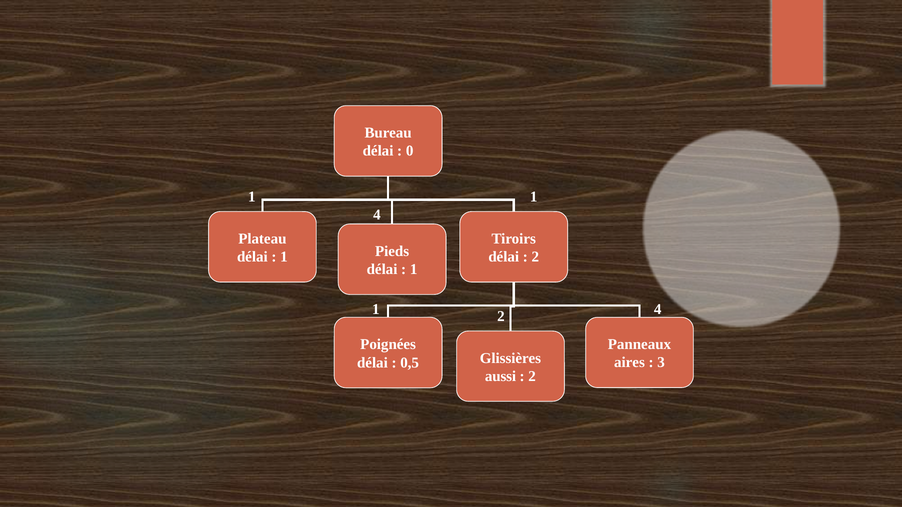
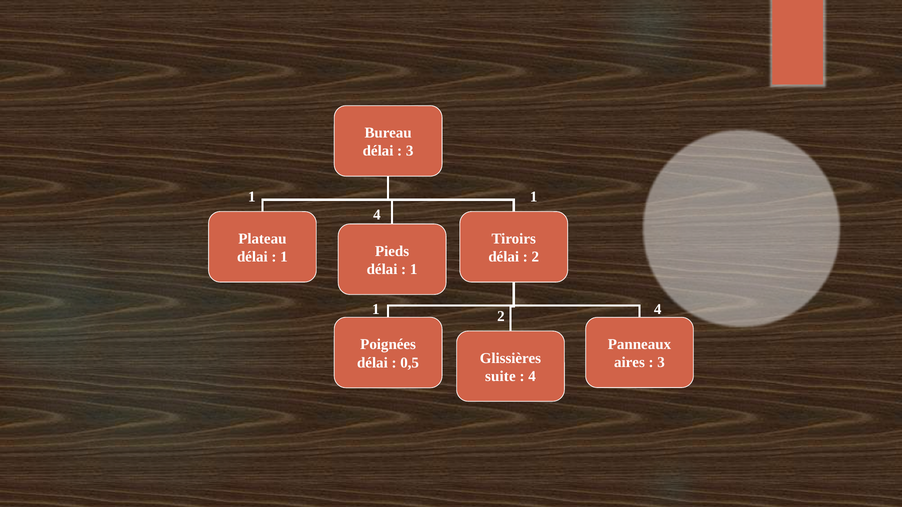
0 at (410, 151): 0 -> 3
aussi: aussi -> suite
2 at (532, 376): 2 -> 4
